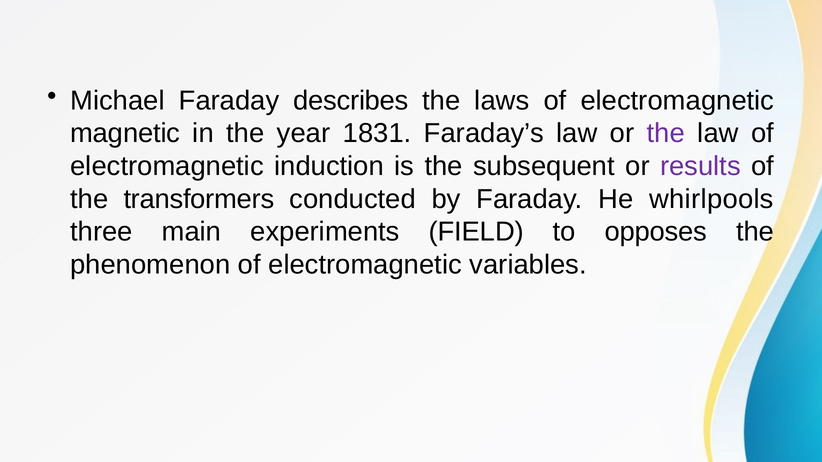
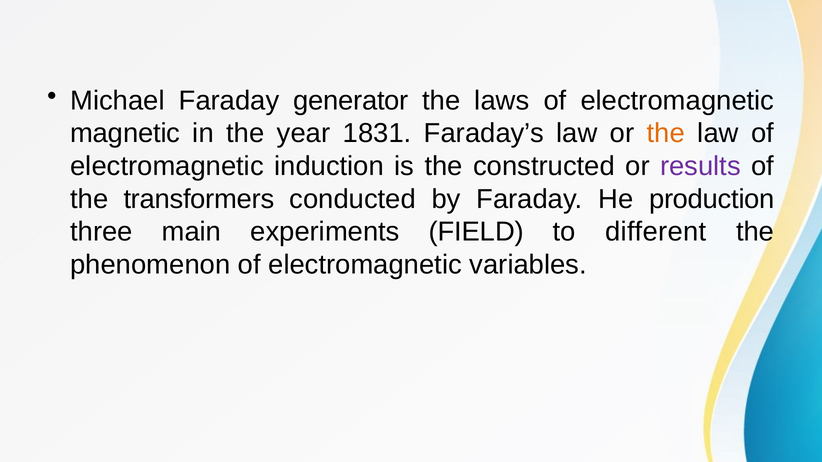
describes: describes -> generator
the at (666, 133) colour: purple -> orange
subsequent: subsequent -> constructed
whirlpools: whirlpools -> production
opposes: opposes -> different
